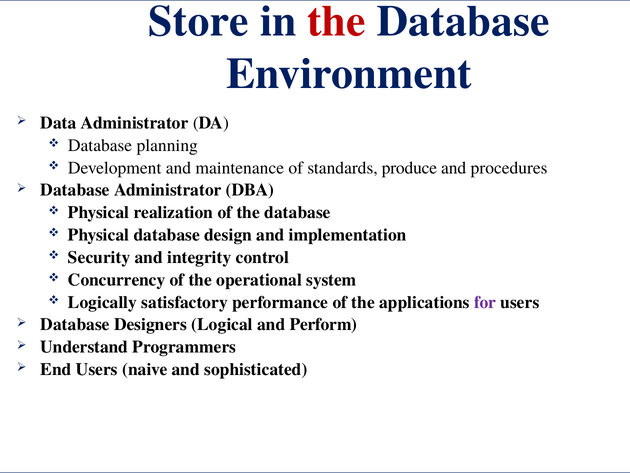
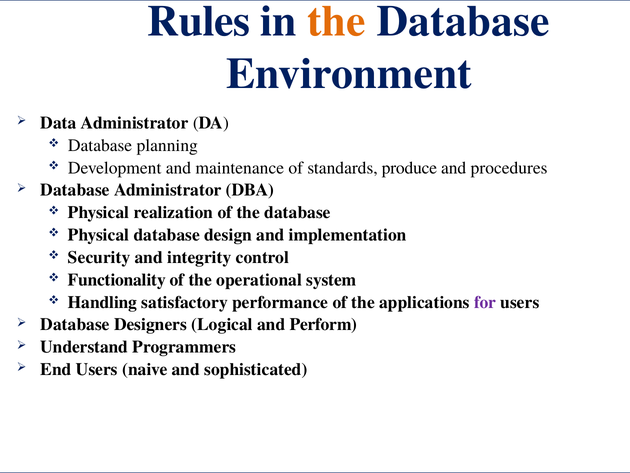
Store: Store -> Rules
the at (337, 21) colour: red -> orange
Concurrency: Concurrency -> Functionality
Logically: Logically -> Handling
